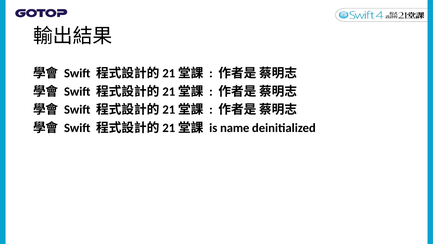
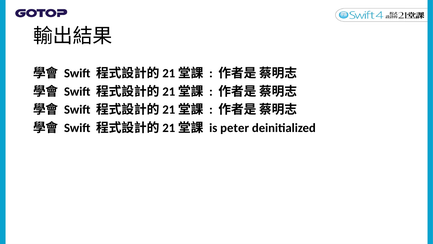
name: name -> peter
